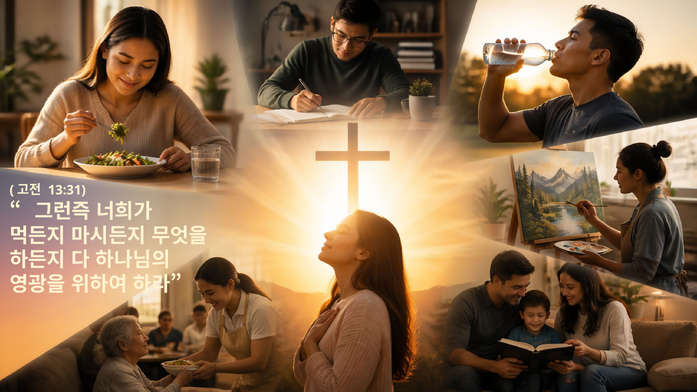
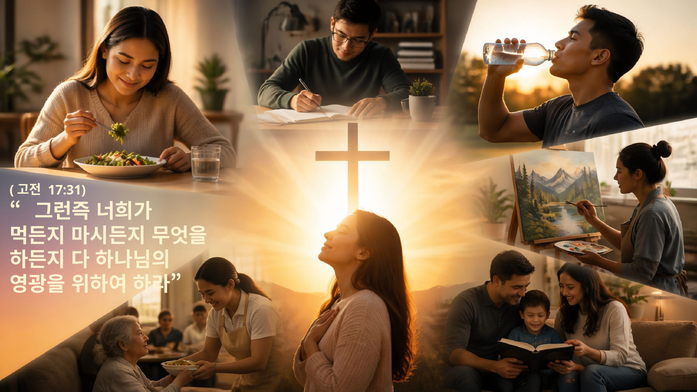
13:31: 13:31 -> 17:31
